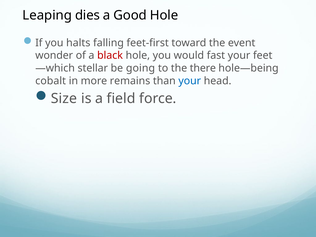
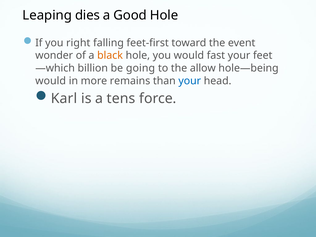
halts: halts -> right
black colour: red -> orange
stellar: stellar -> billion
there: there -> allow
cobalt at (51, 81): cobalt -> would
Size: Size -> Karl
field: field -> tens
